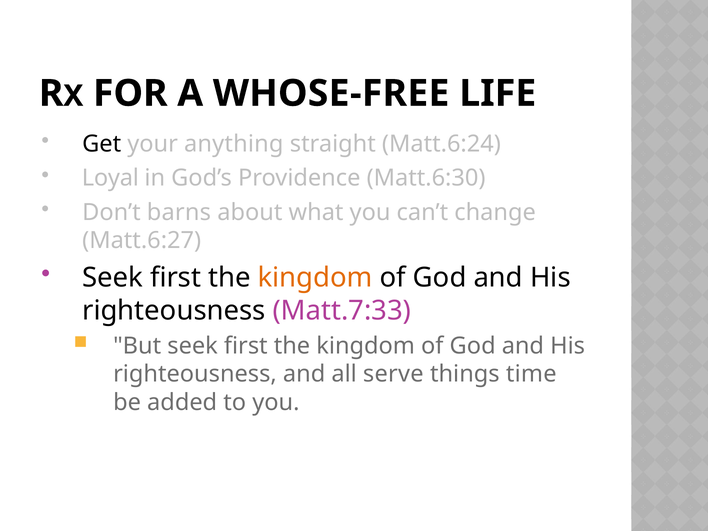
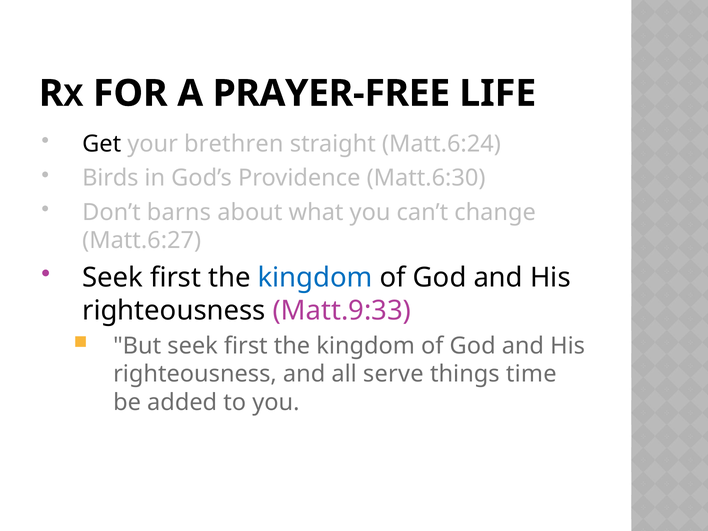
WHOSE-FREE: WHOSE-FREE -> PRAYER-FREE
anything: anything -> brethren
Loyal: Loyal -> Birds
kingdom at (315, 278) colour: orange -> blue
Matt.7:33: Matt.7:33 -> Matt.9:33
